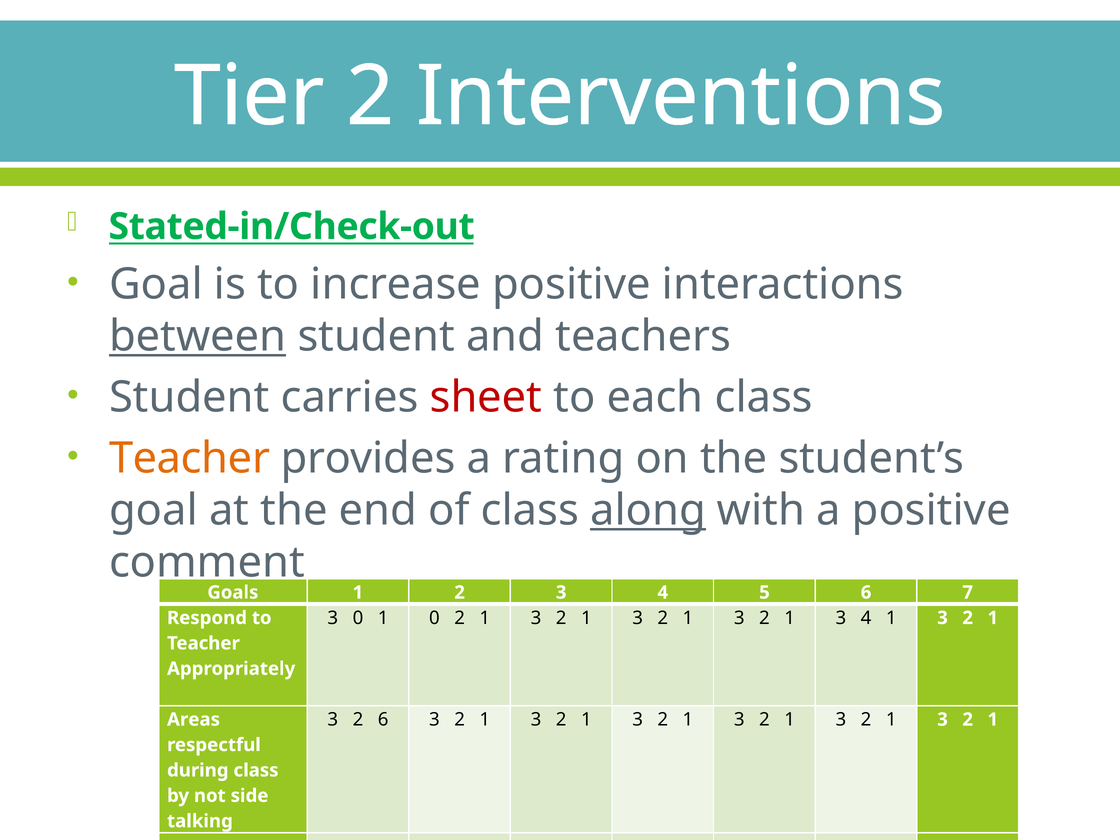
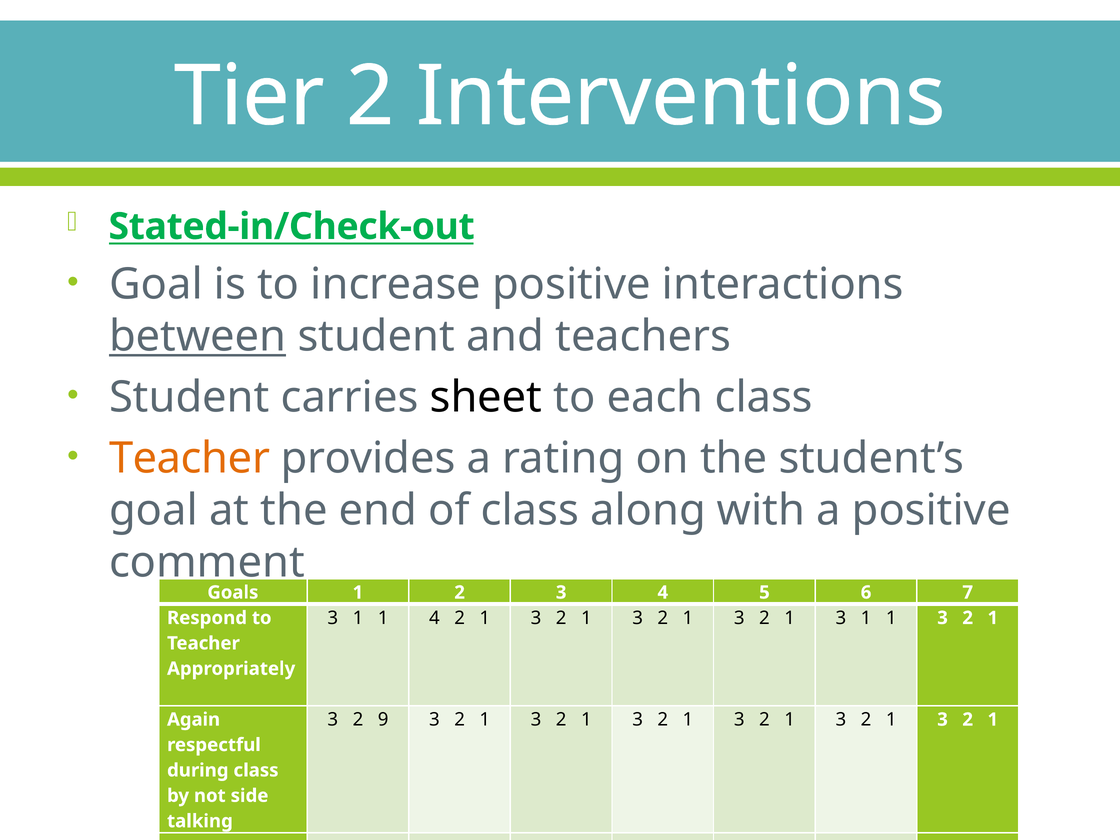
sheet colour: red -> black
along underline: present -> none
0 at (358, 618): 0 -> 1
1 0: 0 -> 4
1 3 4: 4 -> 1
2 6: 6 -> 9
Areas: Areas -> Again
